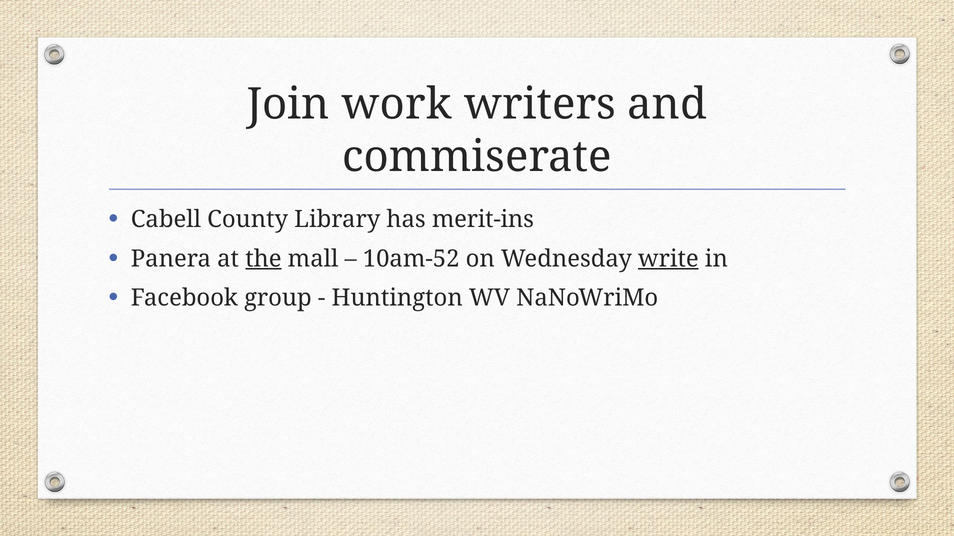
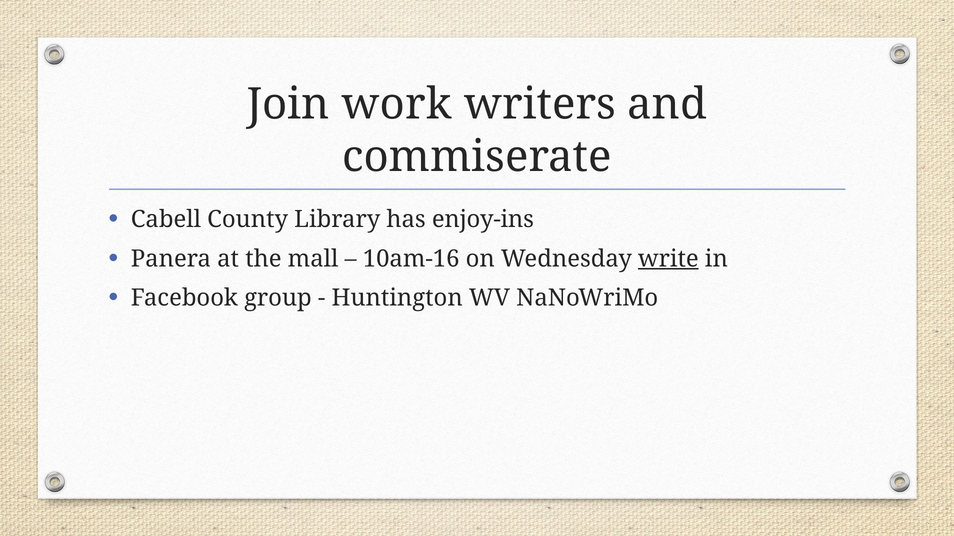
merit-ins: merit-ins -> enjoy-ins
the underline: present -> none
10am-52: 10am-52 -> 10am-16
